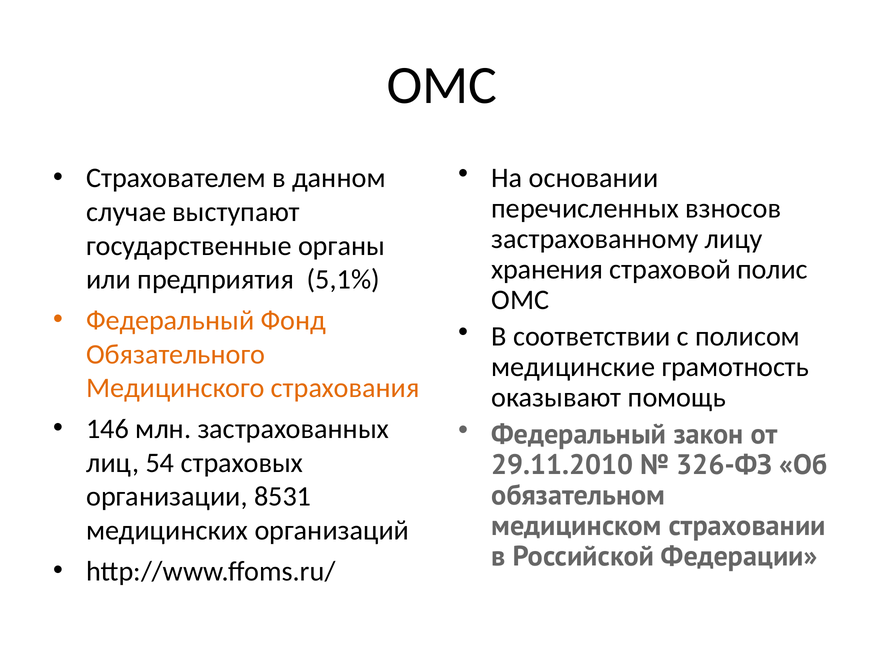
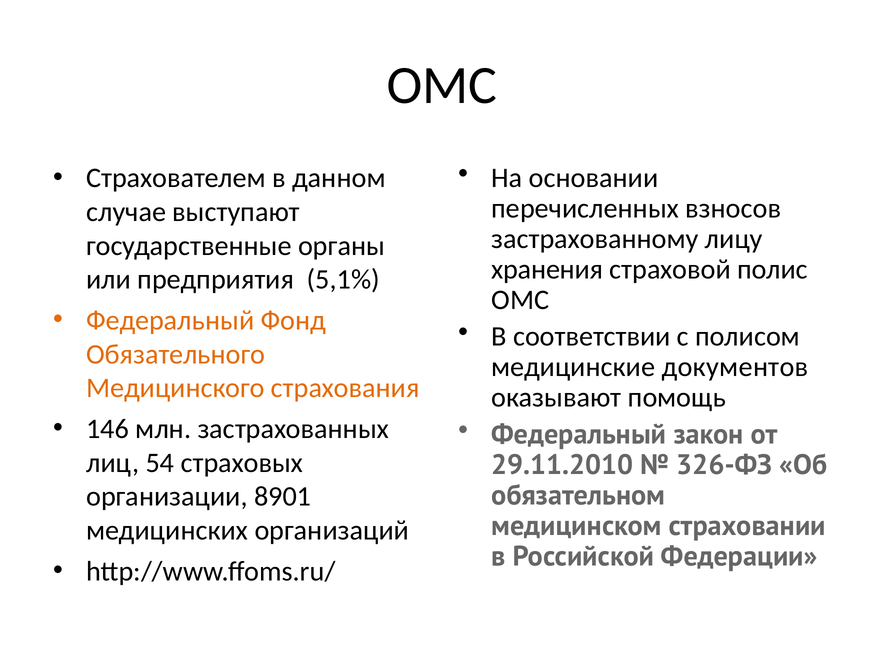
грамотность: грамотность -> документов
8531: 8531 -> 8901
